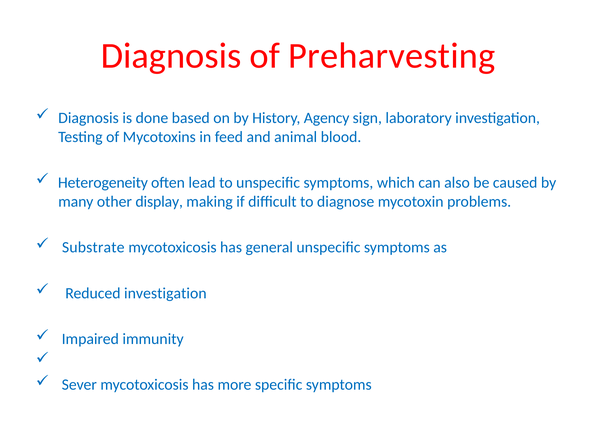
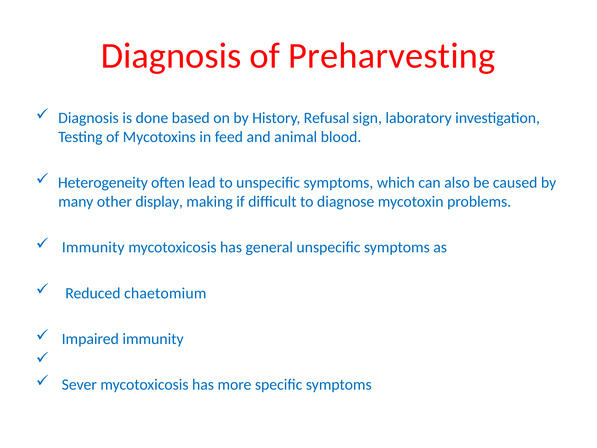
Agency: Agency -> Refusal
Substrate at (93, 247): Substrate -> Immunity
Reduced investigation: investigation -> chaetomium
